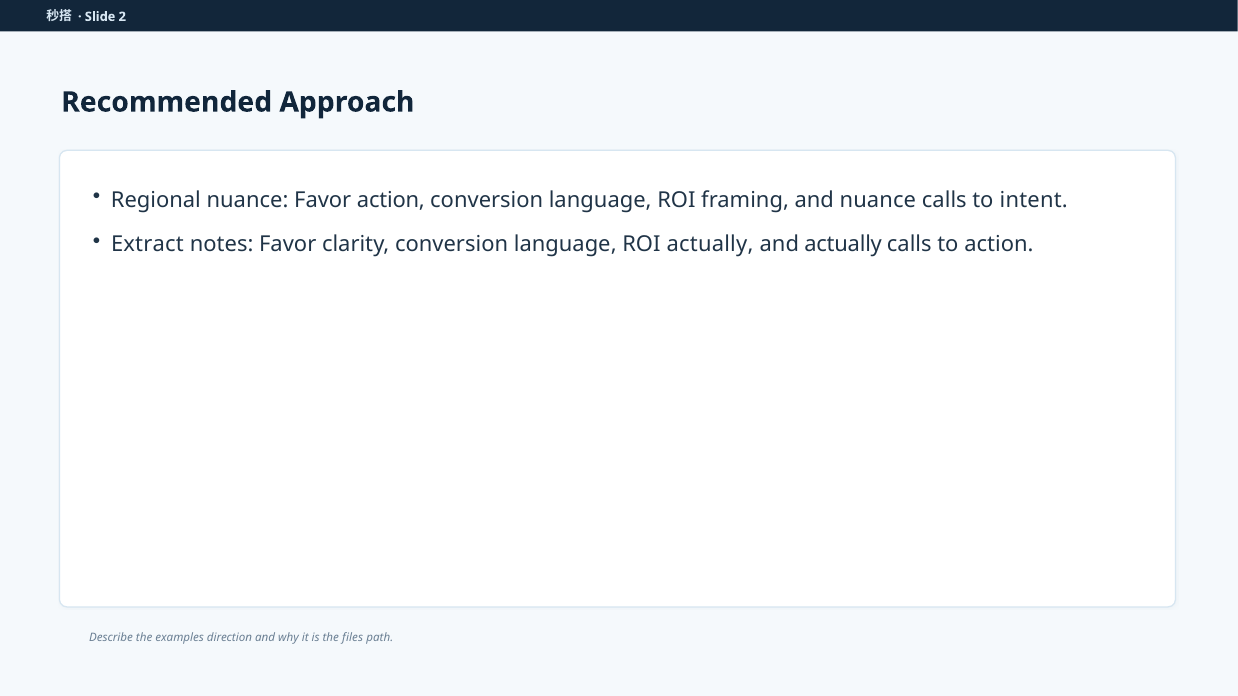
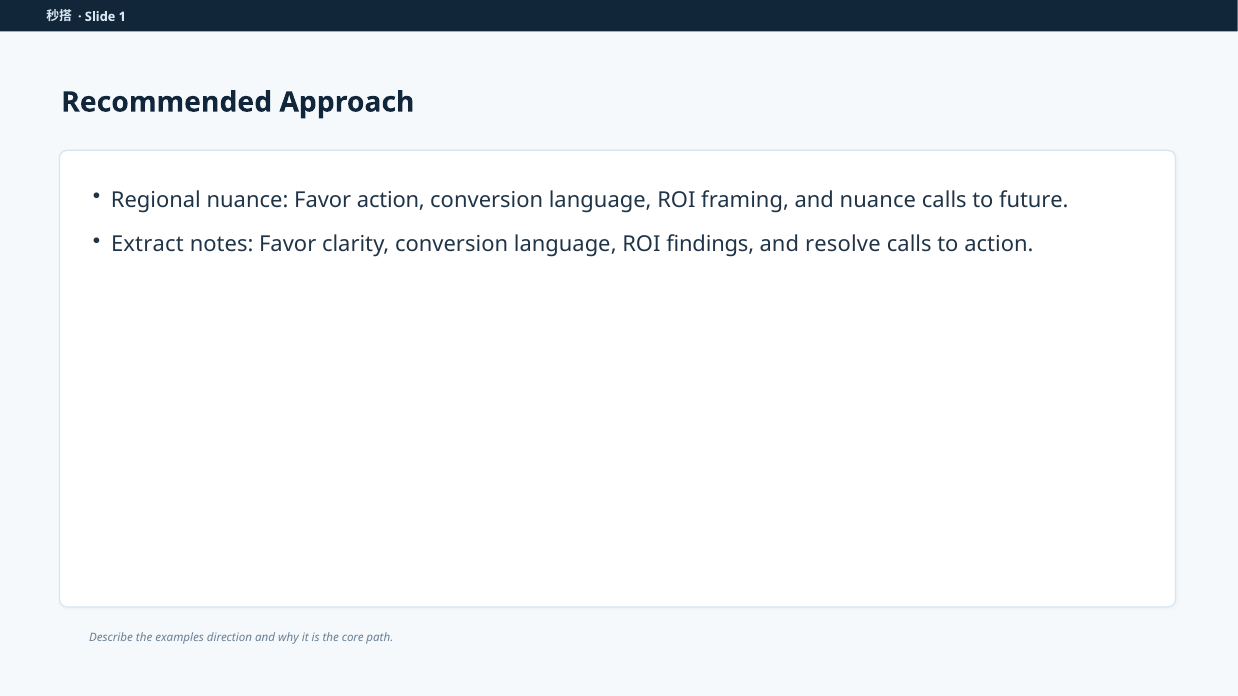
2: 2 -> 1
intent: intent -> future
ROI actually: actually -> findings
and actually: actually -> resolve
files: files -> core
